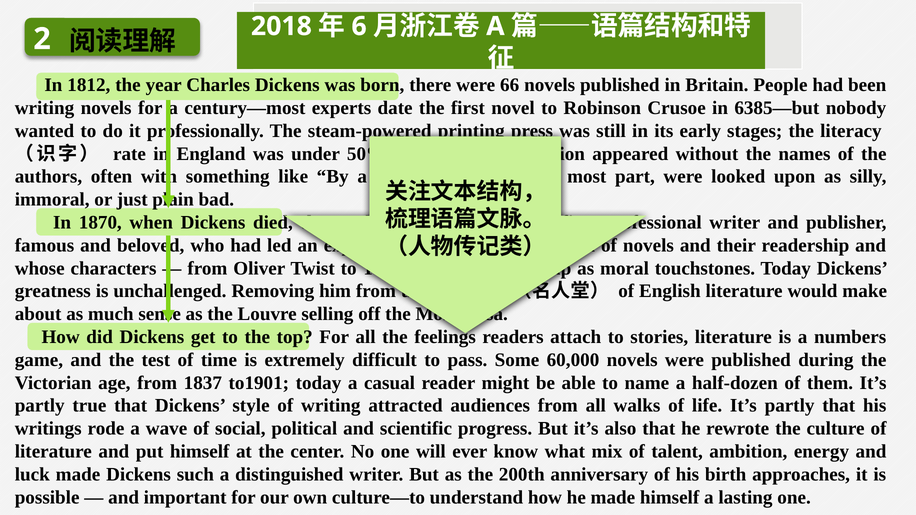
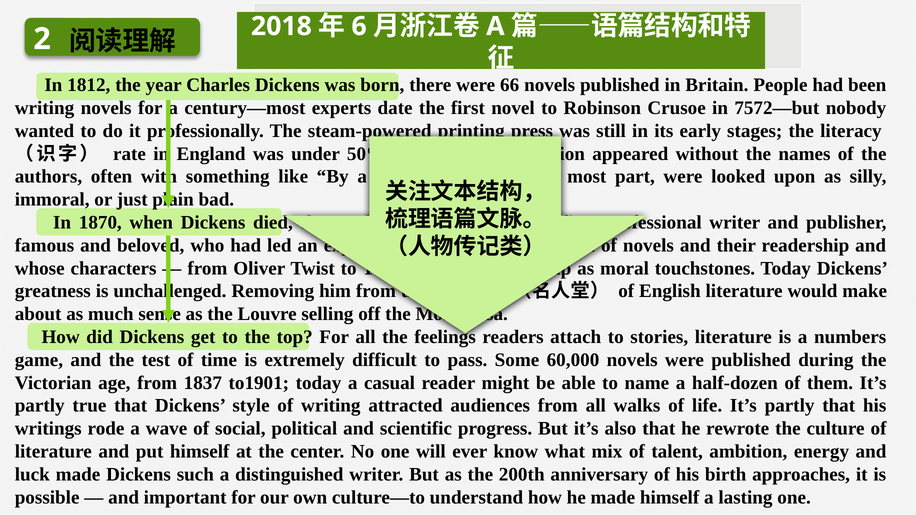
6385—but: 6385—but -> 7572—but
